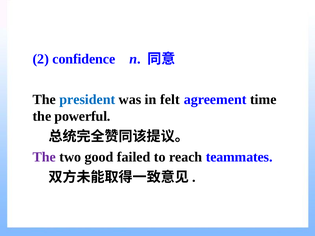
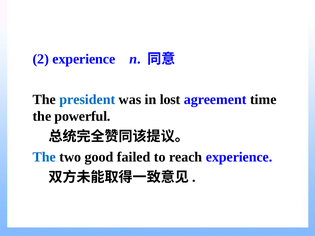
2 confidence: confidence -> experience
felt: felt -> lost
The at (44, 157) colour: purple -> blue
reach teammates: teammates -> experience
